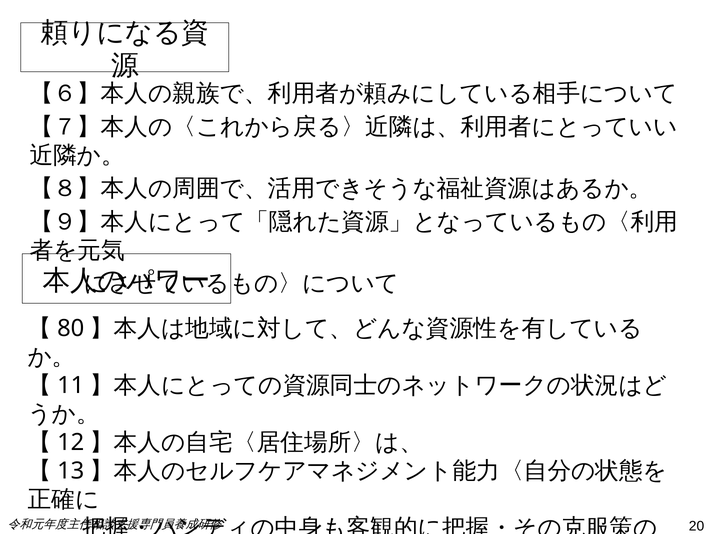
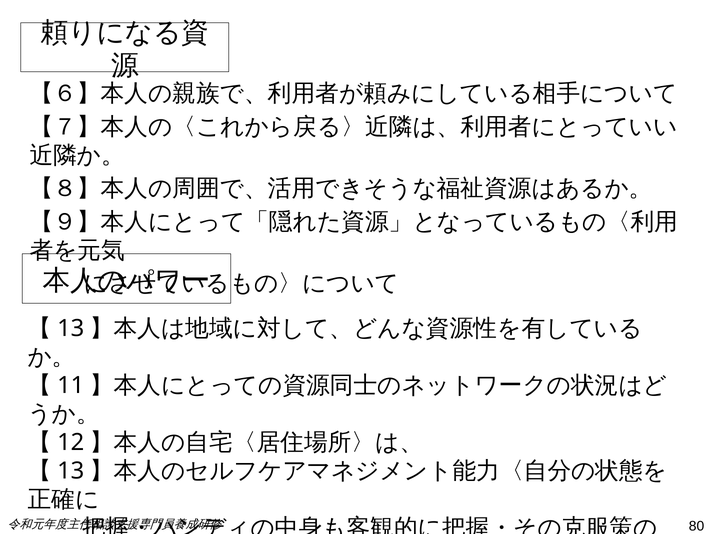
80 at (71, 329): 80 -> 13
20: 20 -> 80
